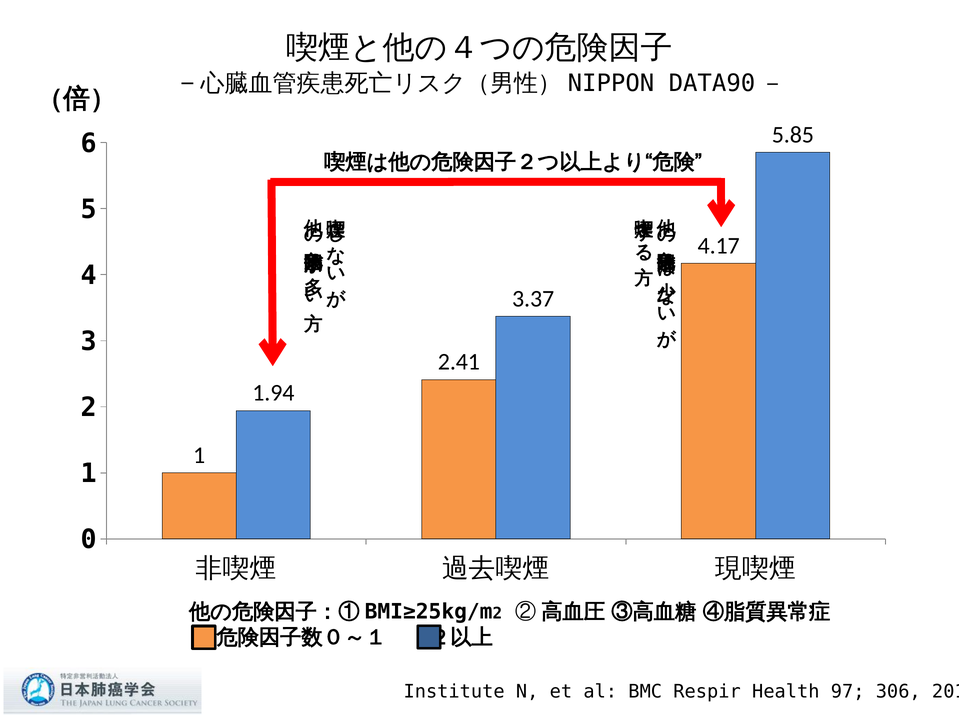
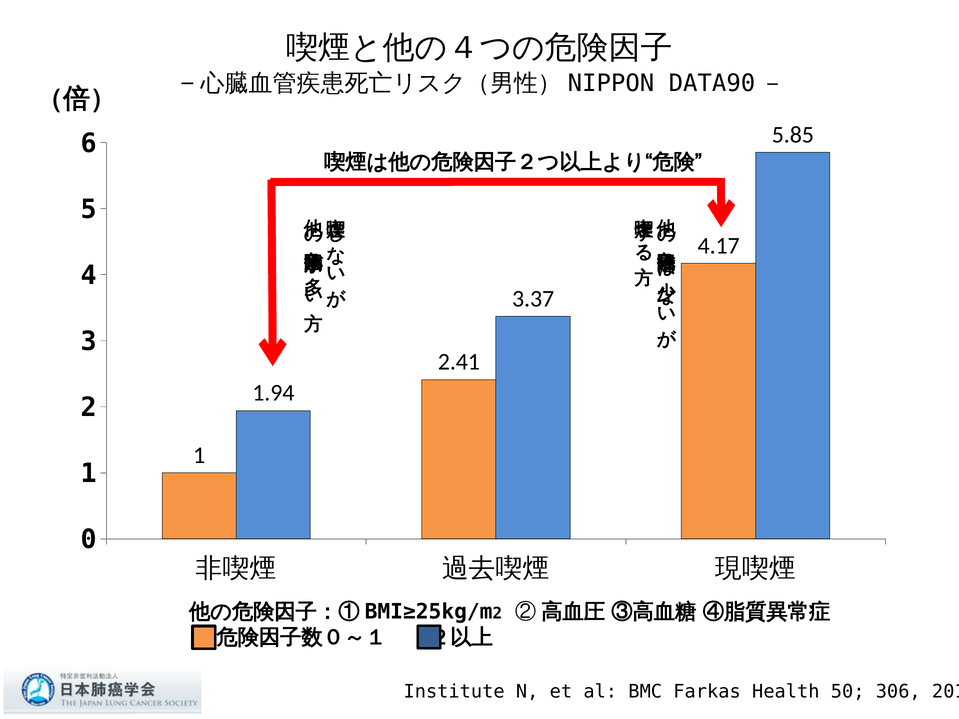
Respir: Respir -> Farkas
97: 97 -> 50
